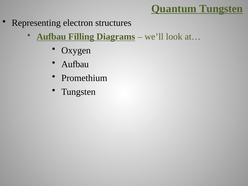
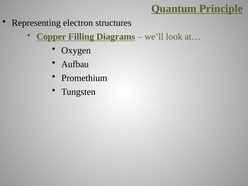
Quantum Tungsten: Tungsten -> Principle
Aufbau at (51, 37): Aufbau -> Copper
